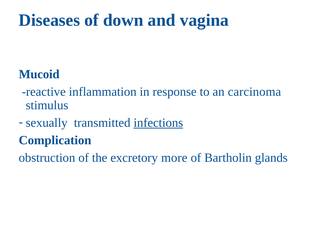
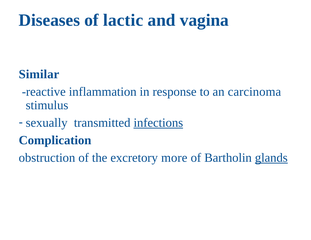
down: down -> lactic
Mucoid: Mucoid -> Similar
glands underline: none -> present
